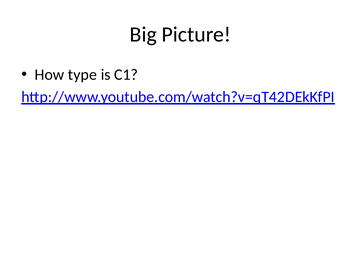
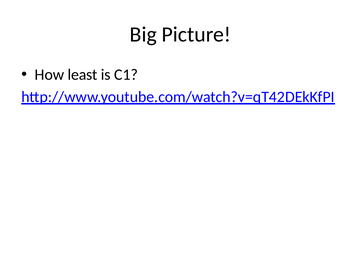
type: type -> least
